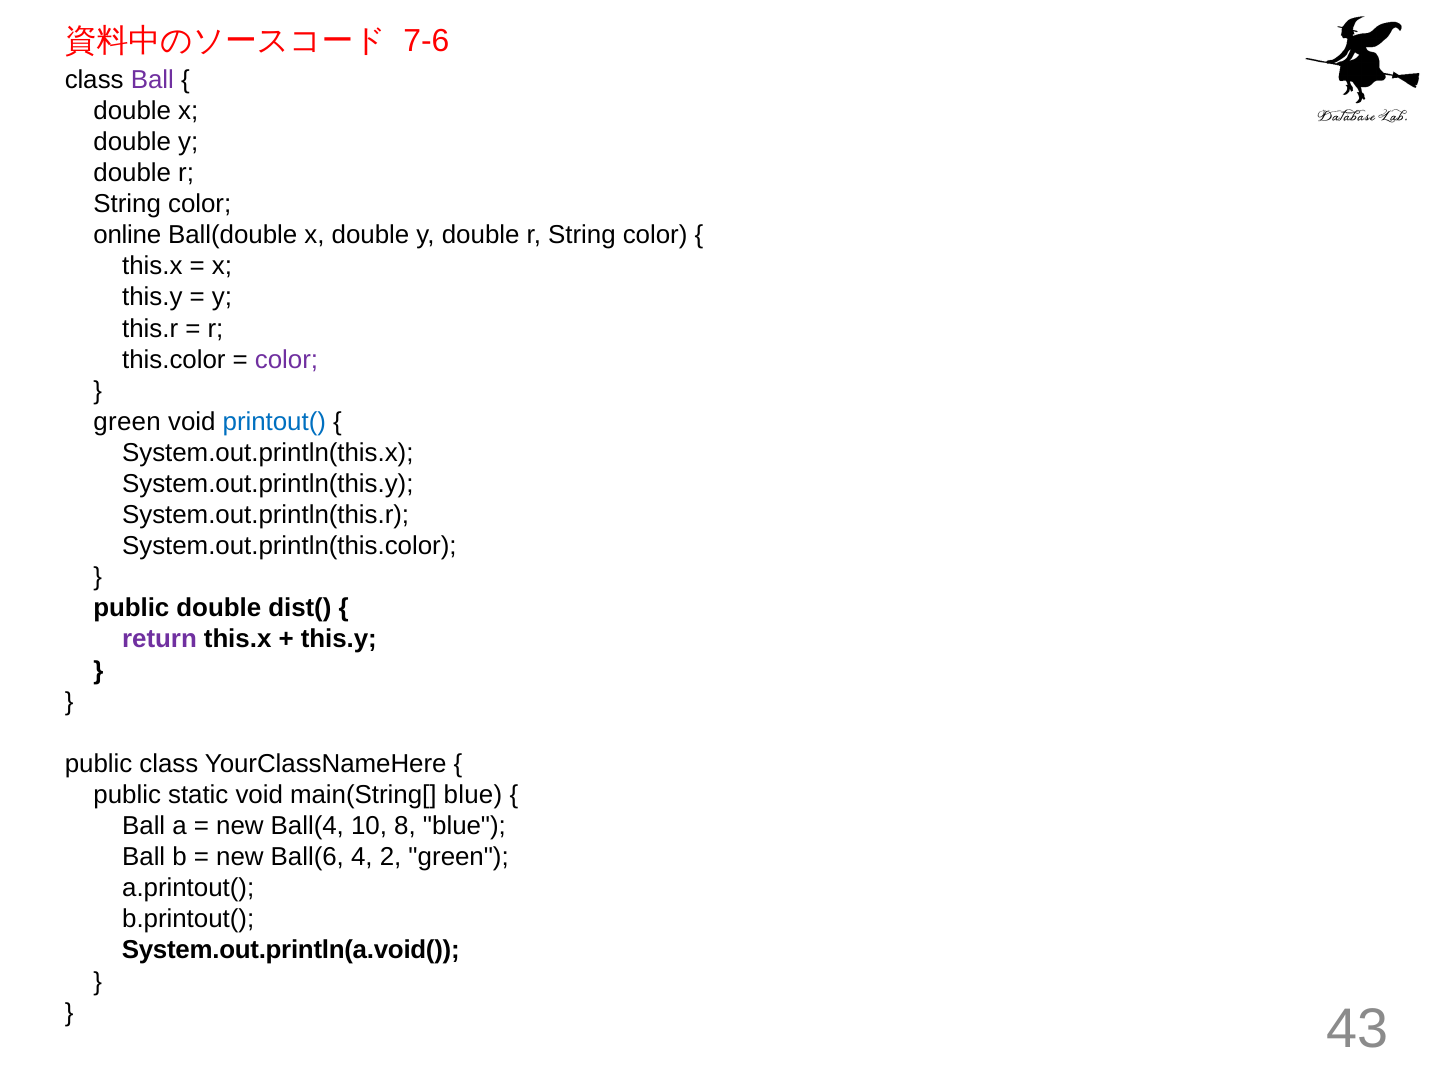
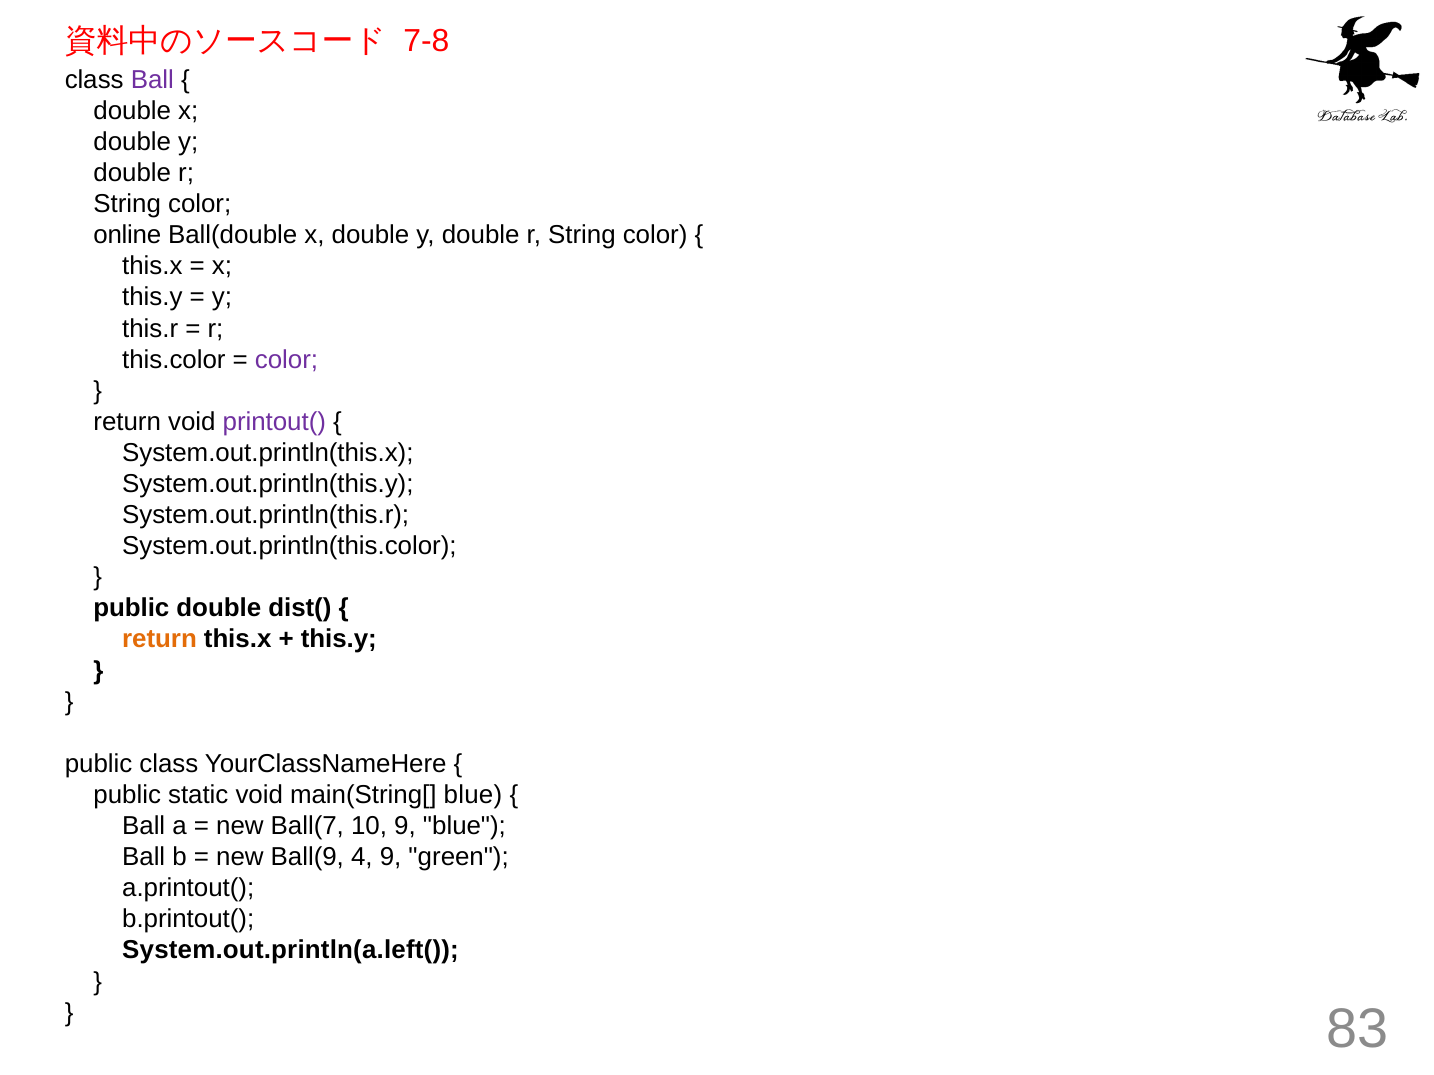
7-6: 7-6 -> 7-8
green at (127, 422): green -> return
printout( colour: blue -> purple
return at (159, 640) colour: purple -> orange
Ball(4: Ball(4 -> Ball(7
10 8: 8 -> 9
Ball(6: Ball(6 -> Ball(9
4 2: 2 -> 9
System.out.println(a.void(: System.out.println(a.void( -> System.out.println(a.left(
43: 43 -> 83
